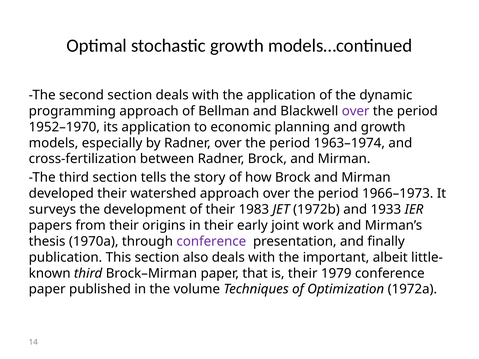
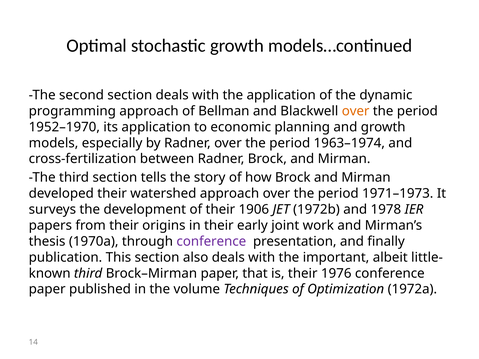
over at (356, 111) colour: purple -> orange
1966–1973: 1966–1973 -> 1971–1973
1983: 1983 -> 1906
1933: 1933 -> 1978
1979: 1979 -> 1976
